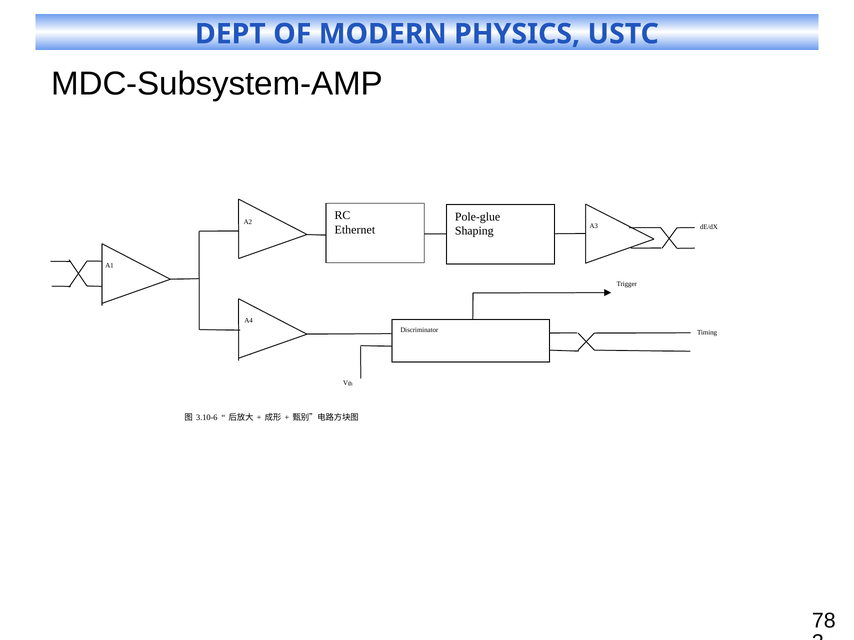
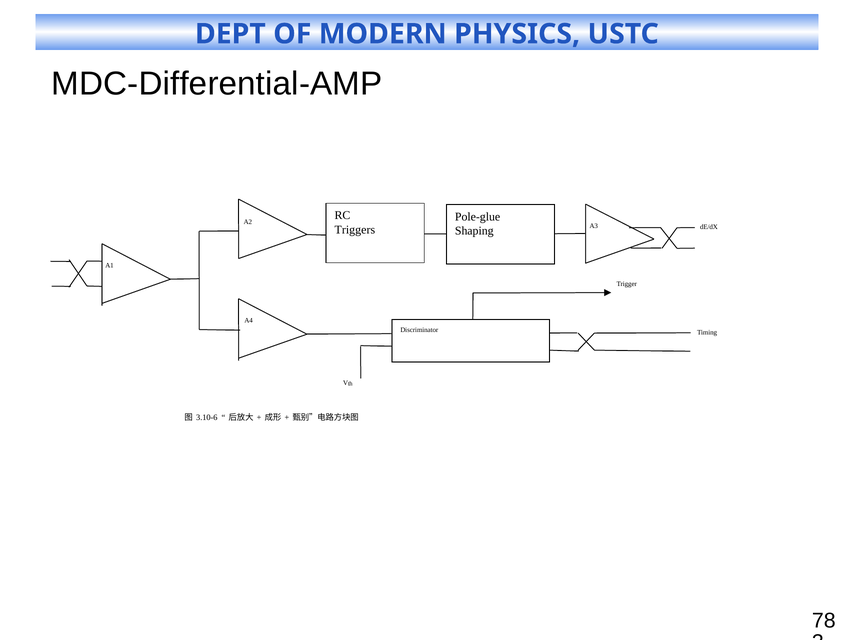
MDC-Subsystem-AMP: MDC-Subsystem-AMP -> MDC-Differential-AMP
Ethernet: Ethernet -> Triggers
